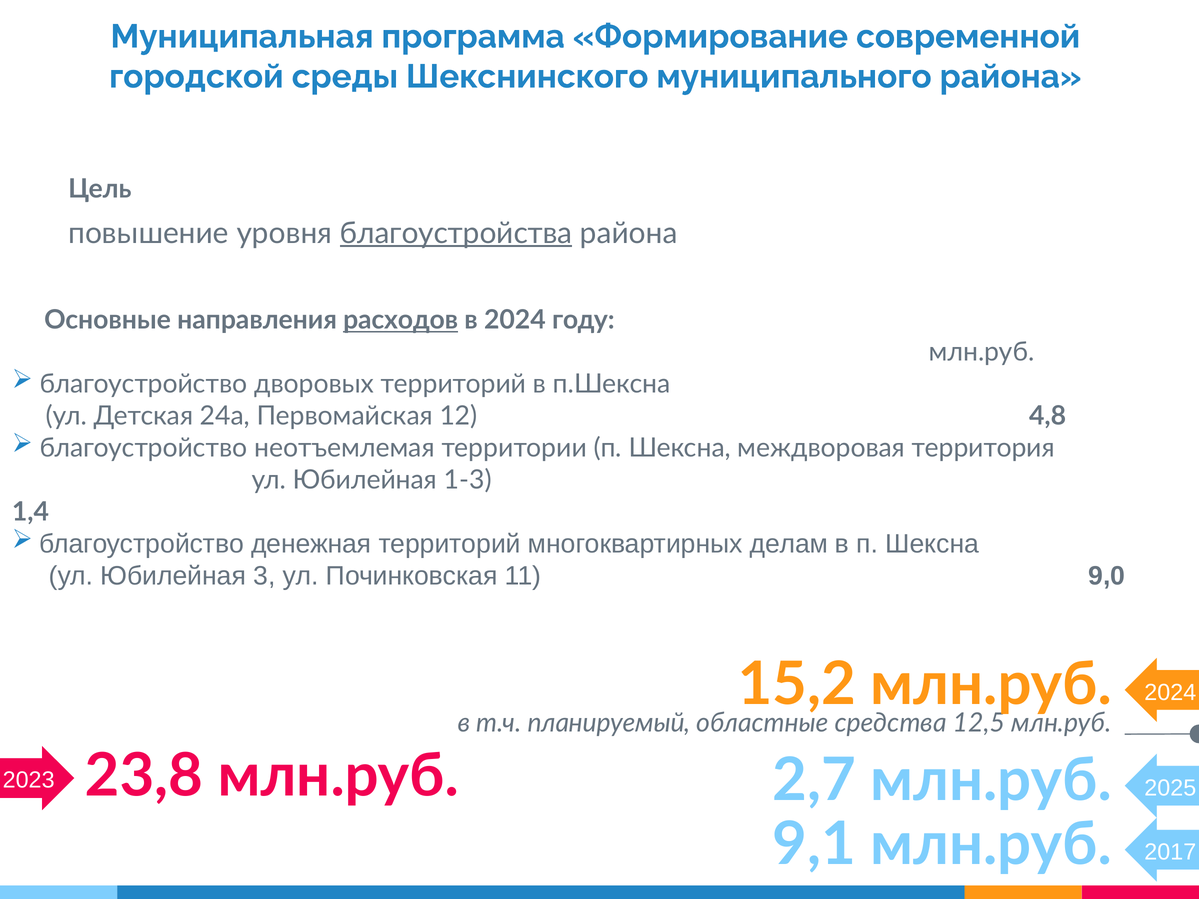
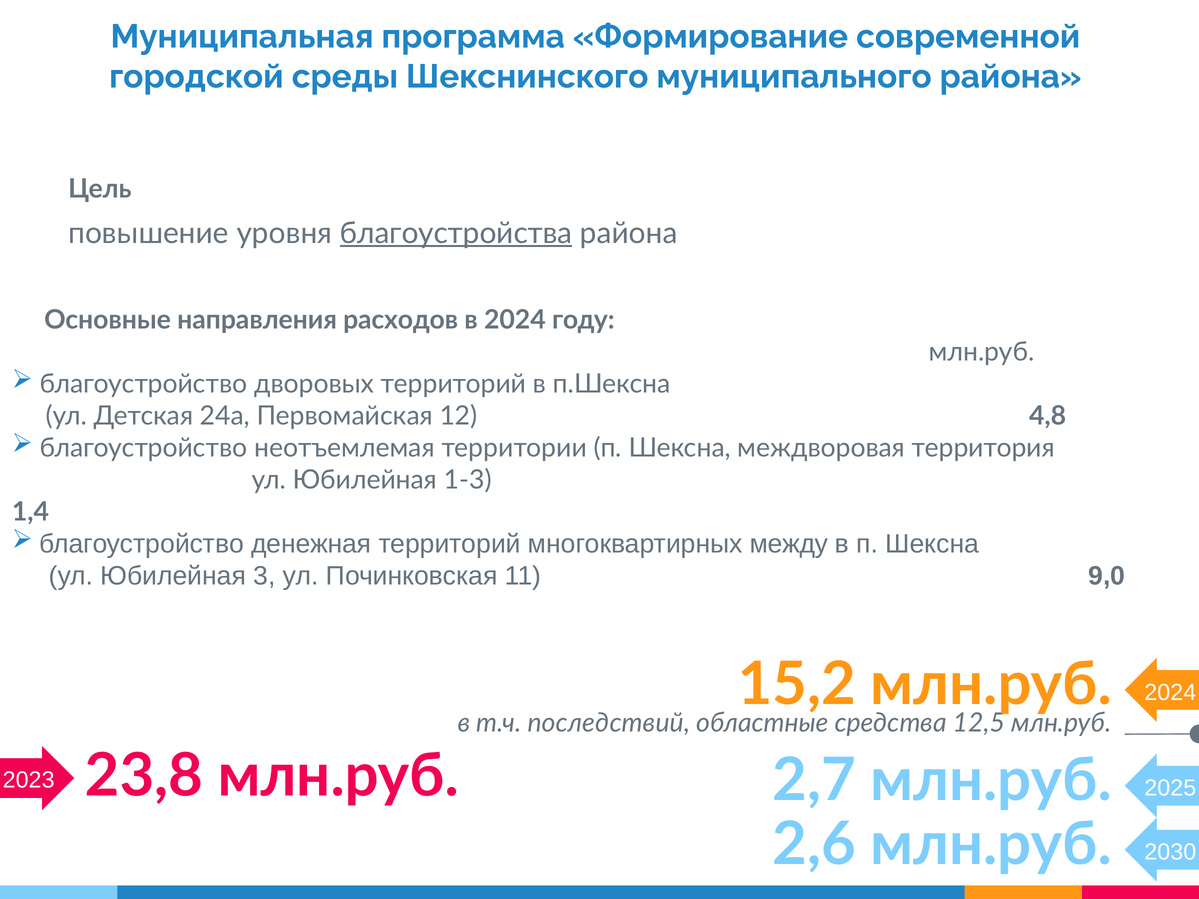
расходов underline: present -> none
делам: делам -> между
планируемый: планируемый -> последствий
9,1: 9,1 -> 2,6
2017: 2017 -> 2030
